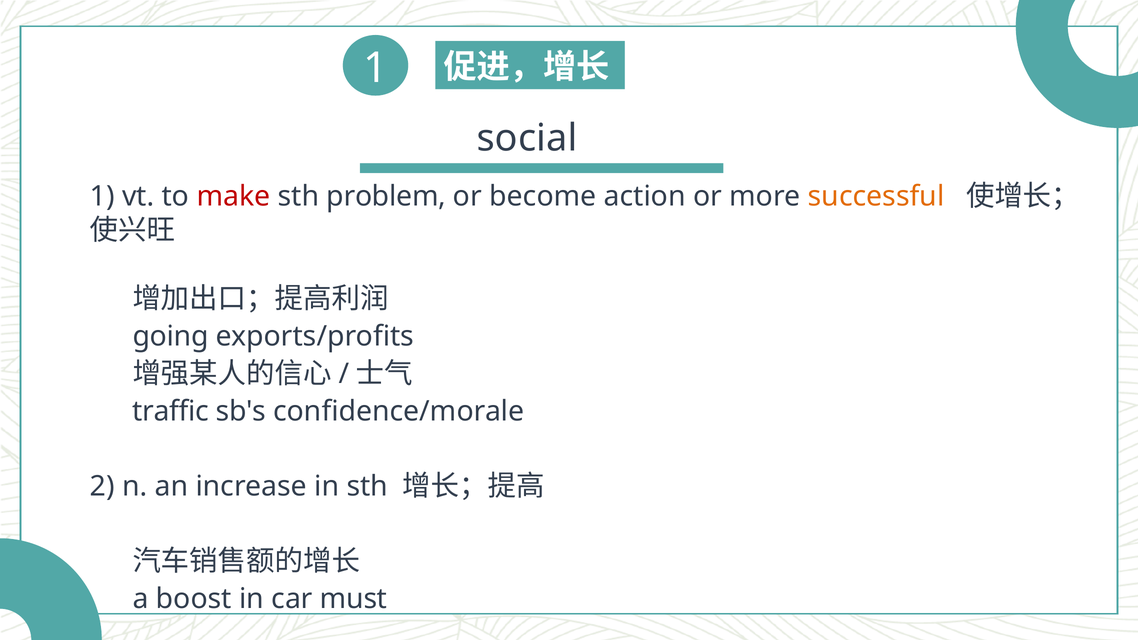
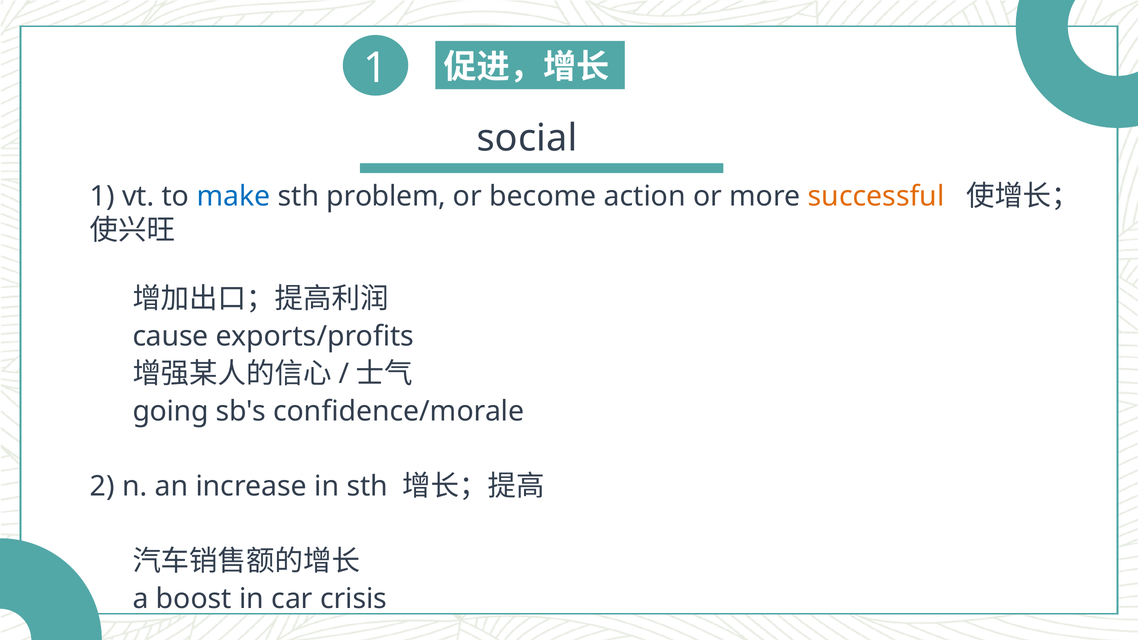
make colour: red -> blue
going: going -> cause
traffic: traffic -> going
must: must -> crisis
